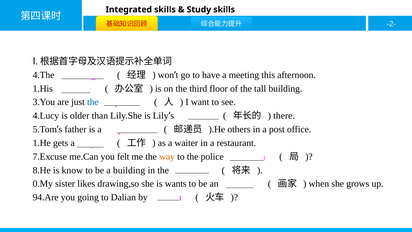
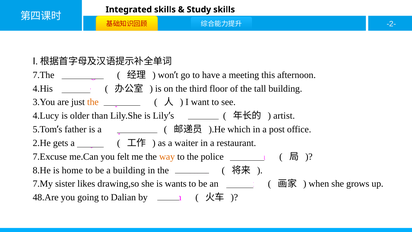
4.The: 4.The -> 7.The
1.His: 1.His -> 4.His
the at (93, 102) colour: blue -> orange
there at (284, 116): there -> artist
others: others -> which
1.He: 1.He -> 2.He
know: know -> home
0.My: 0.My -> 7.My
94.Are: 94.Are -> 48.Are
